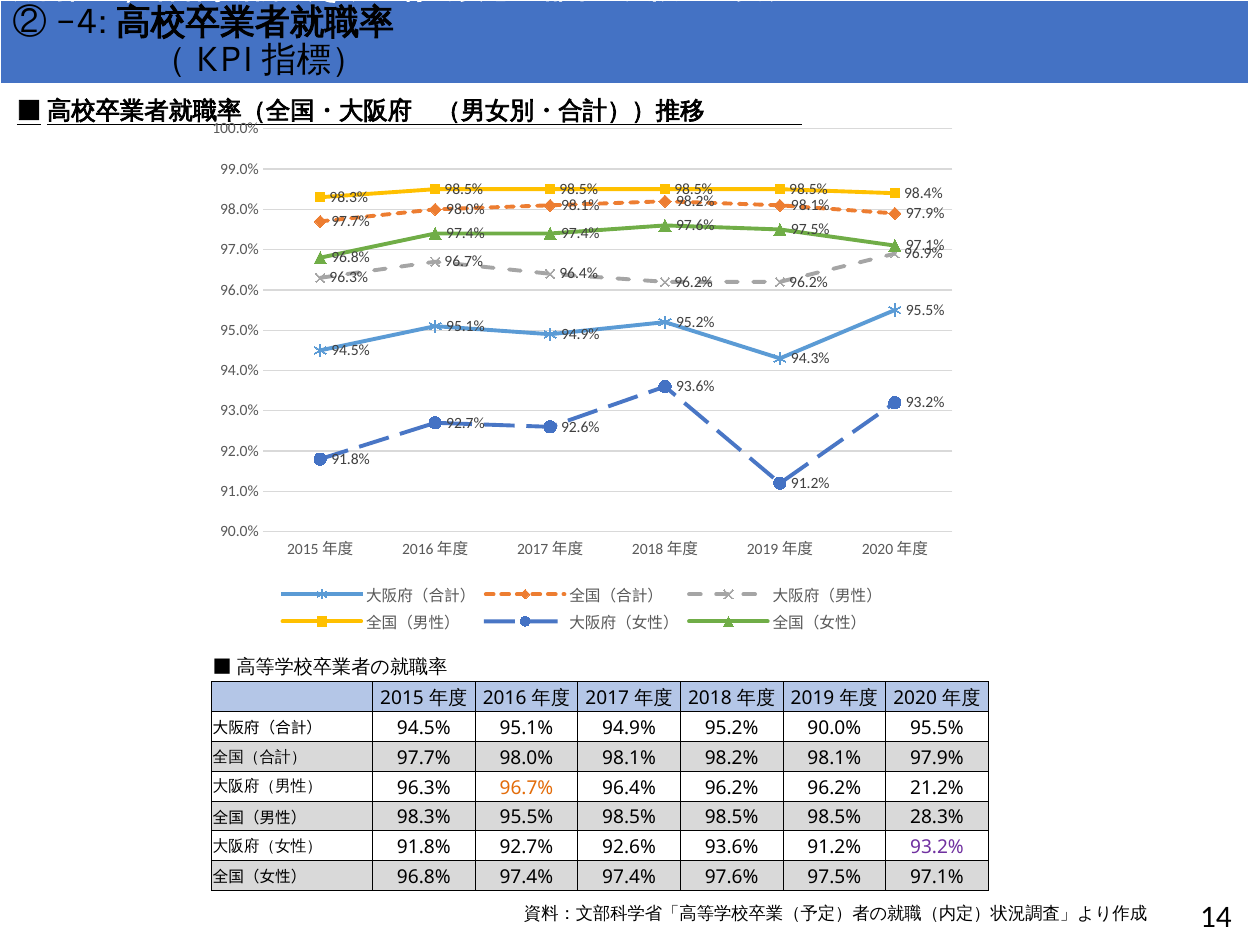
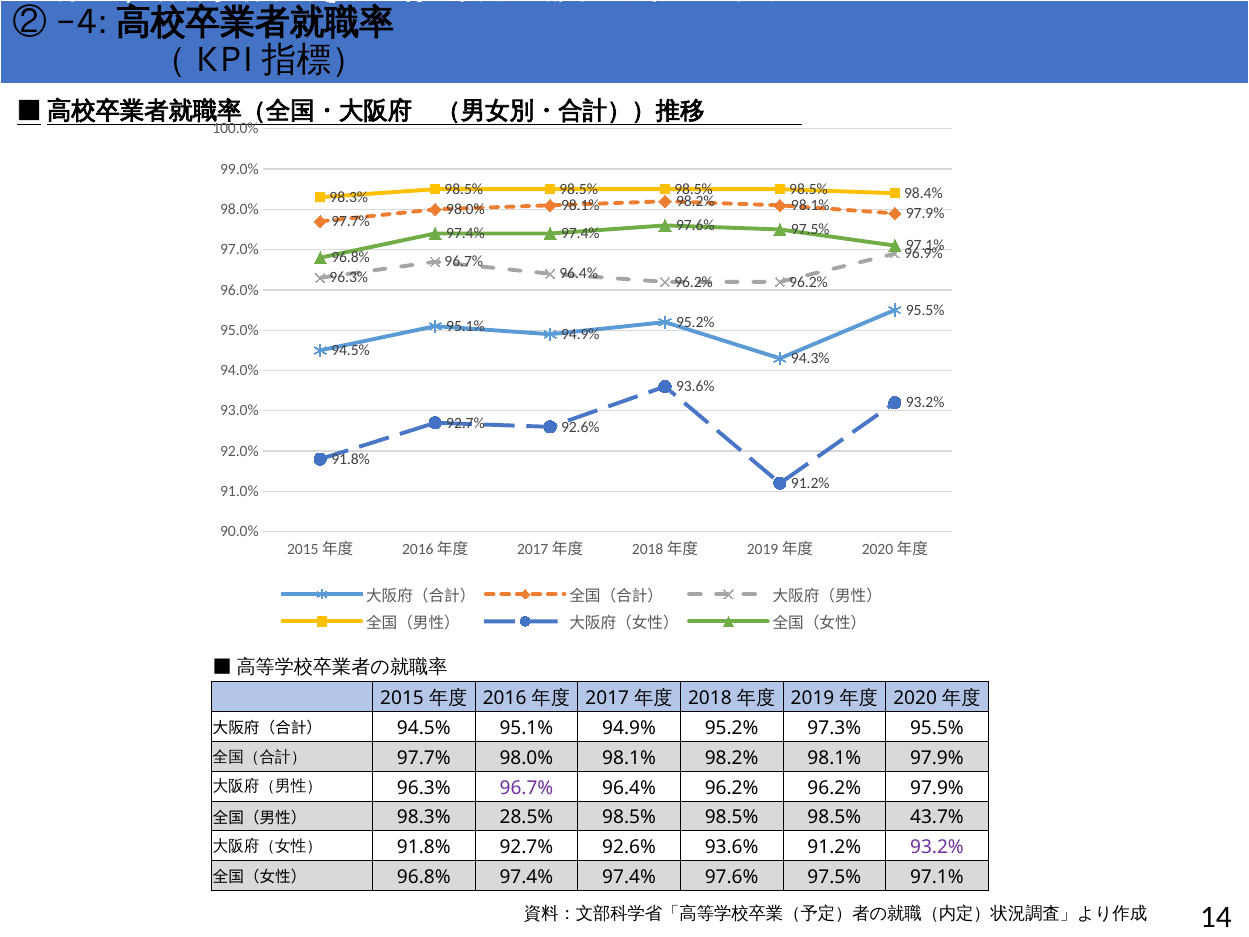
95.2% 90.0%: 90.0% -> 97.3%
96.7% at (526, 788) colour: orange -> purple
96.2% 21.2%: 21.2% -> 97.9%
98.3% 95.5%: 95.5% -> 28.5%
28.3%: 28.3% -> 43.7%
